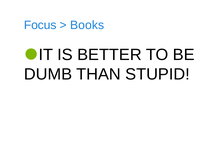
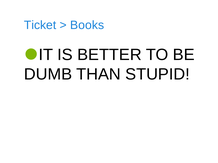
Focus: Focus -> Ticket
